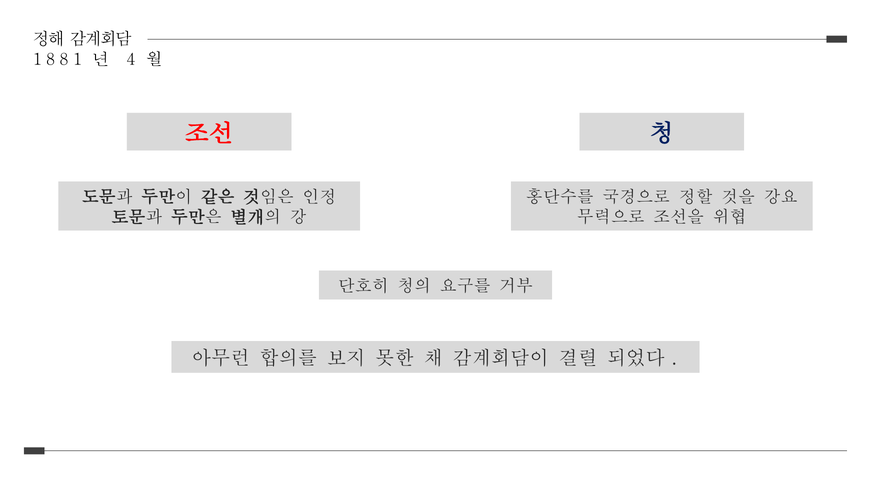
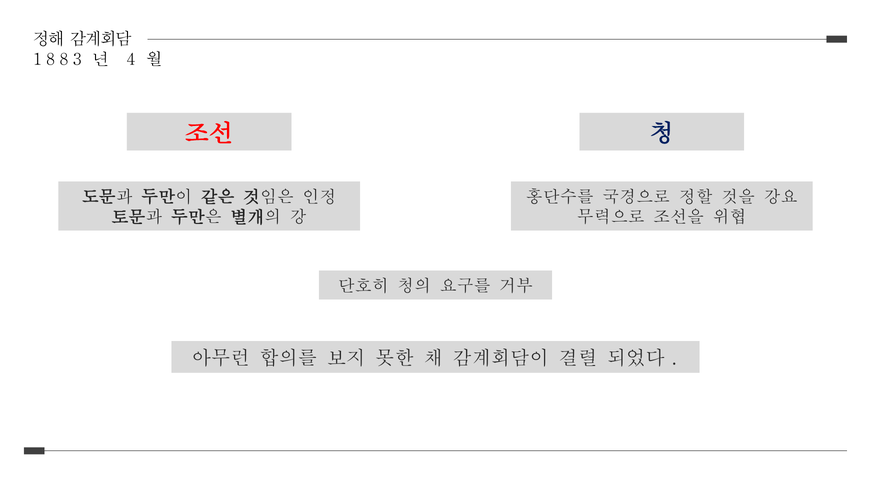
8 1: 1 -> 3
